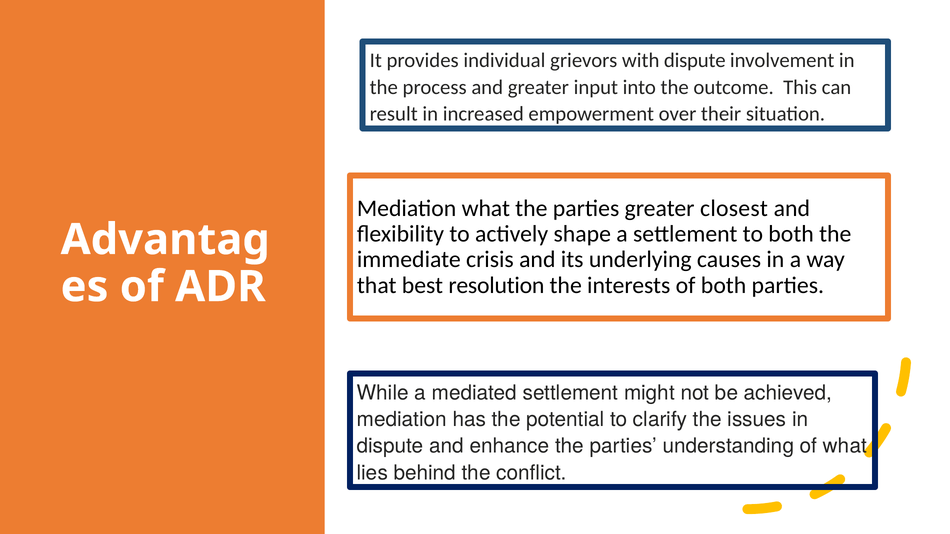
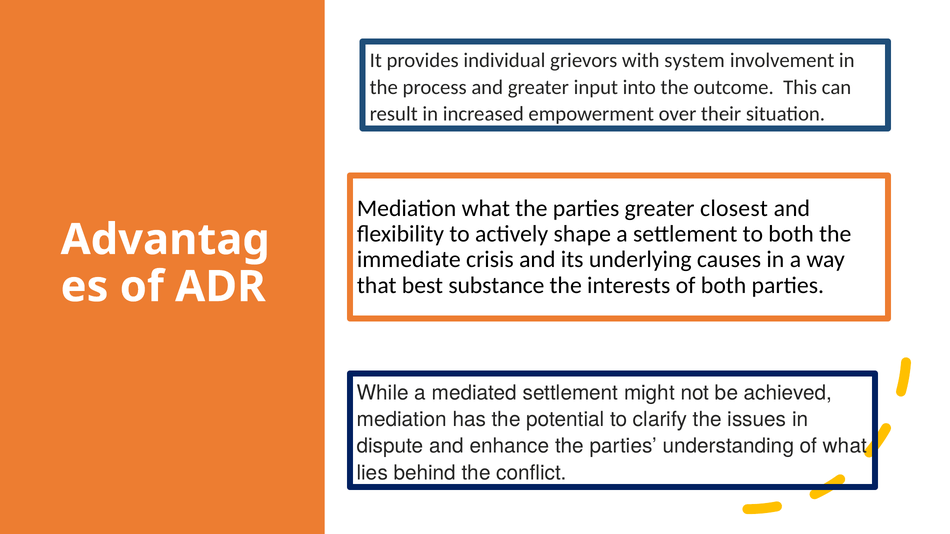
with dispute: dispute -> system
resolution: resolution -> substance
